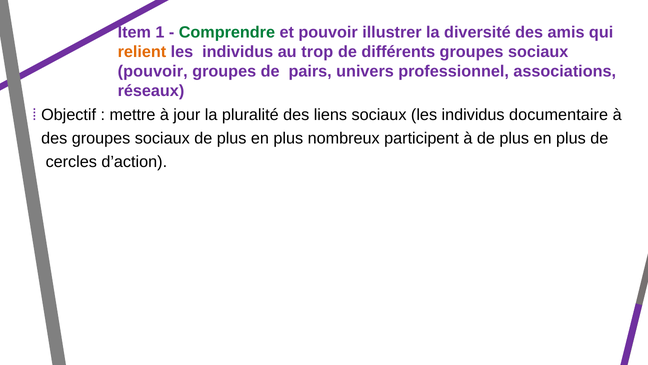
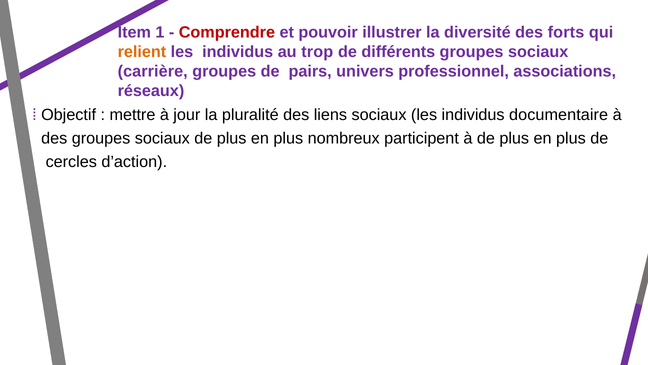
Comprendre colour: green -> red
amis: amis -> forts
pouvoir at (153, 71): pouvoir -> carrière
